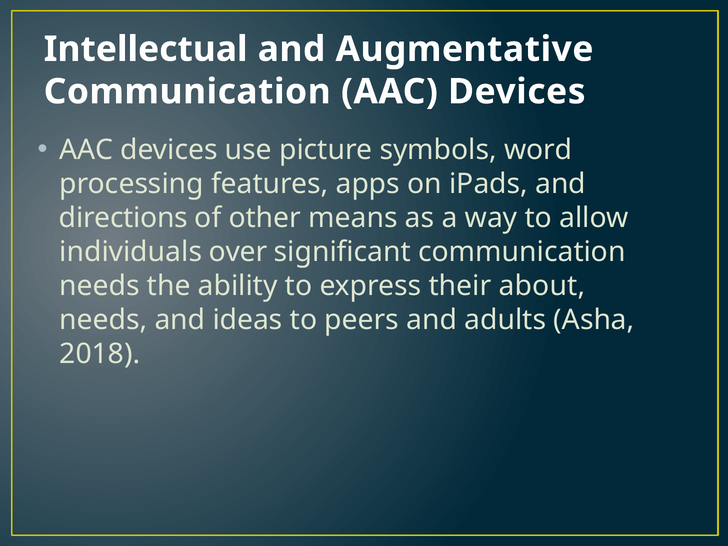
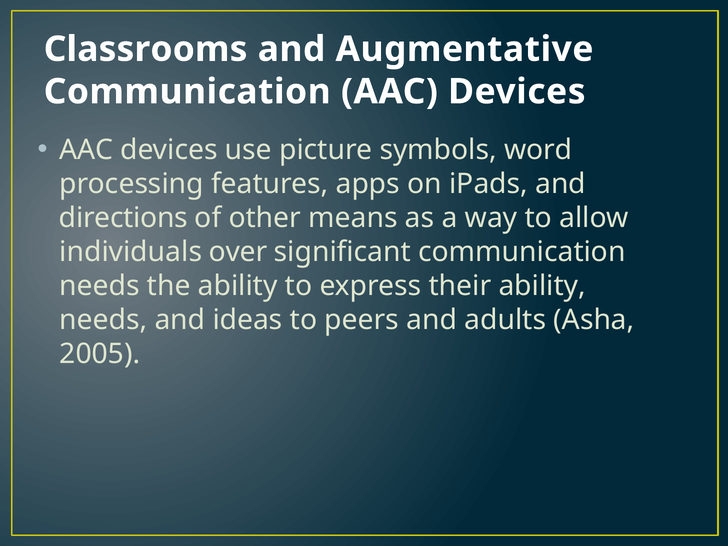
Intellectual: Intellectual -> Classrooms
their about: about -> ability
2018: 2018 -> 2005
